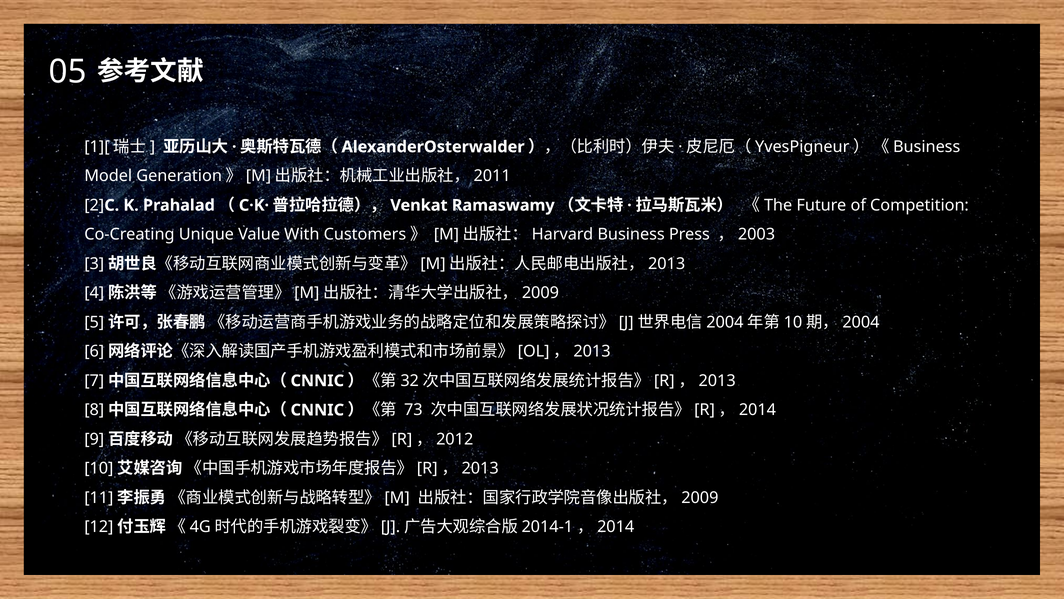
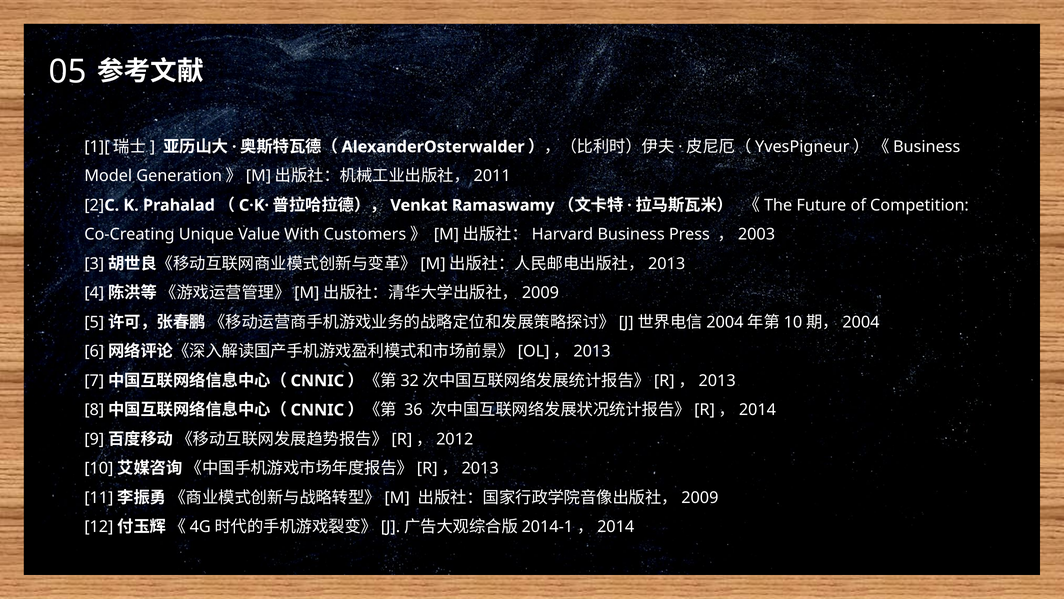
73: 73 -> 36
